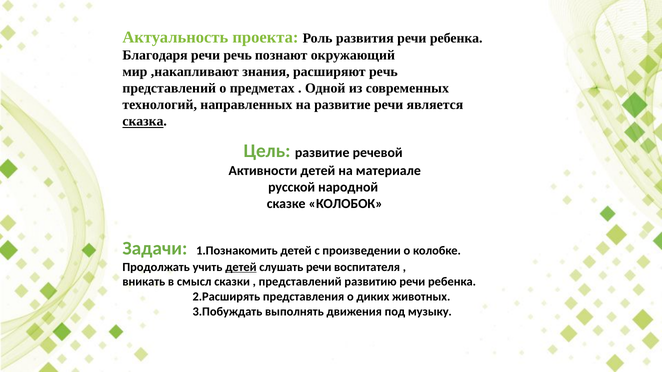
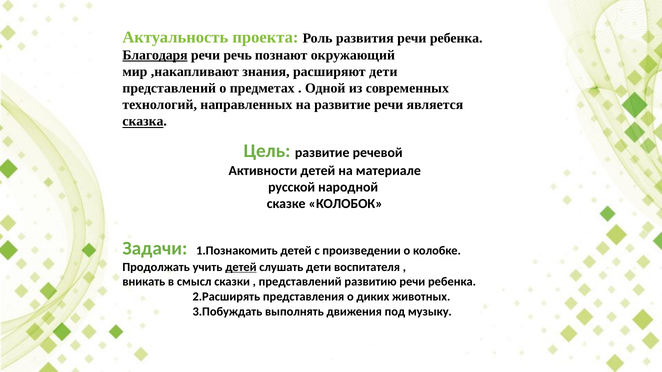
Благодаря underline: none -> present
расширяют речь: речь -> дети
слушать речи: речи -> дети
